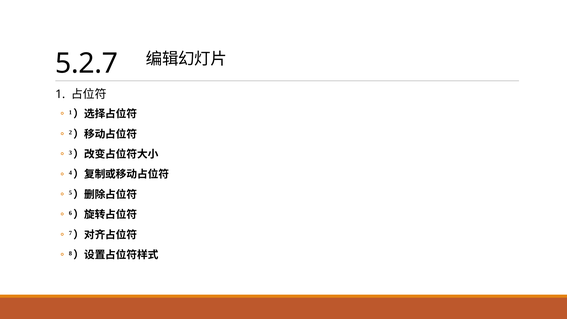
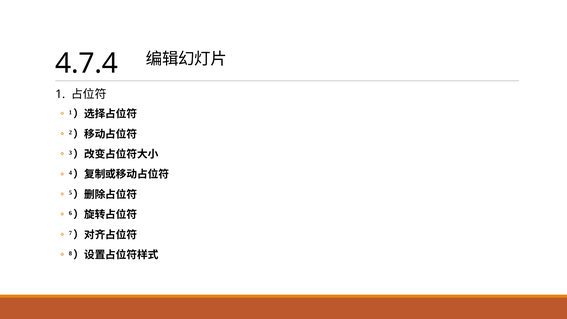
5.2.7: 5.2.7 -> 4.7.4
